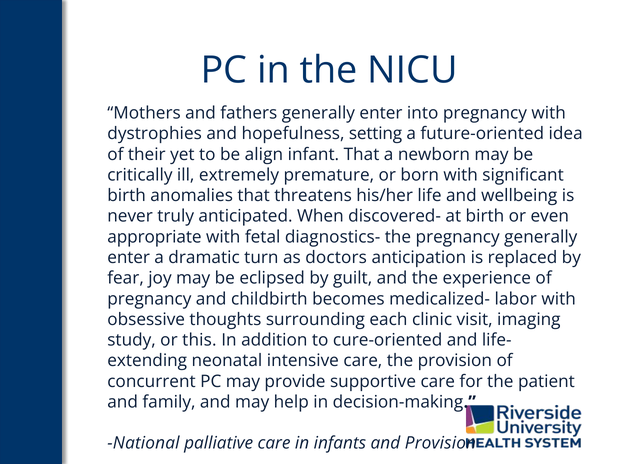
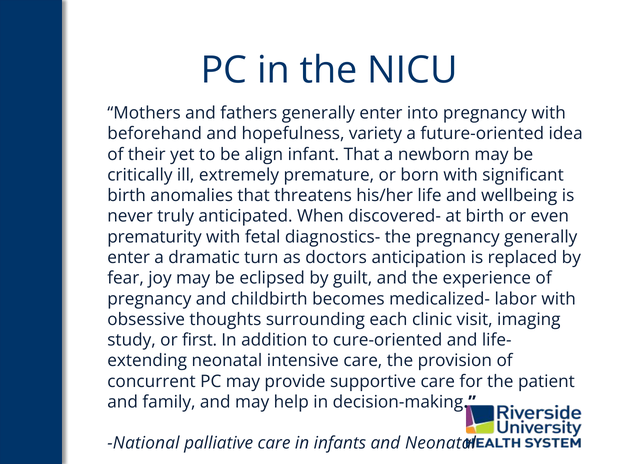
dystrophies: dystrophies -> beforehand
setting: setting -> variety
appropriate: appropriate -> prematurity
this: this -> first
and Provision: Provision -> Neonatal
